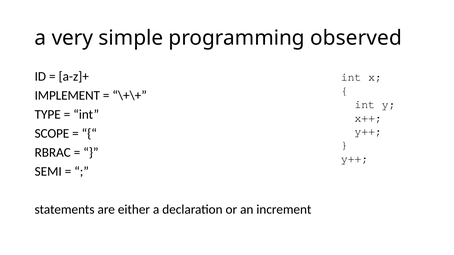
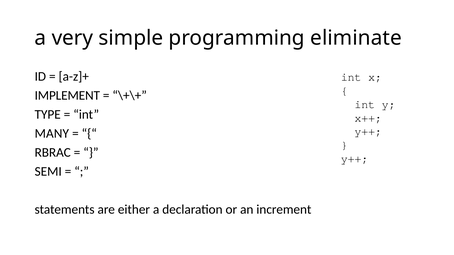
observed: observed -> eliminate
SCOPE: SCOPE -> MANY
